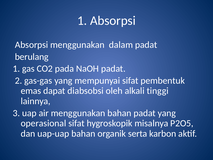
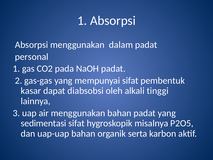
berulang: berulang -> personal
emas: emas -> kasar
operasional: operasional -> sedimentasi
